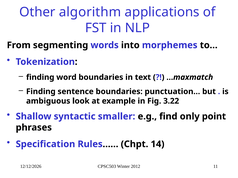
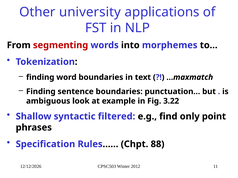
algorithm: algorithm -> university
segmenting colour: black -> red
smaller: smaller -> filtered
14: 14 -> 88
